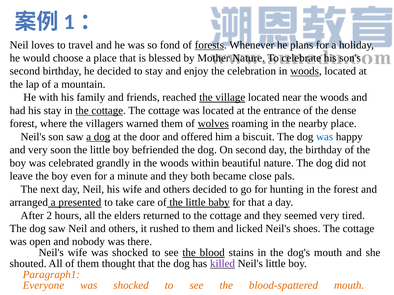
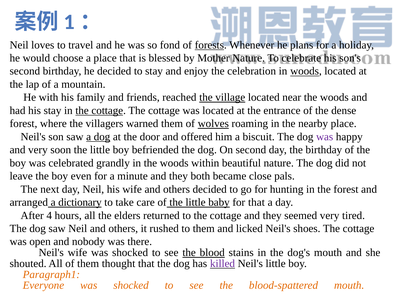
was at (325, 137) colour: blue -> purple
presented: presented -> dictionary
2: 2 -> 4
